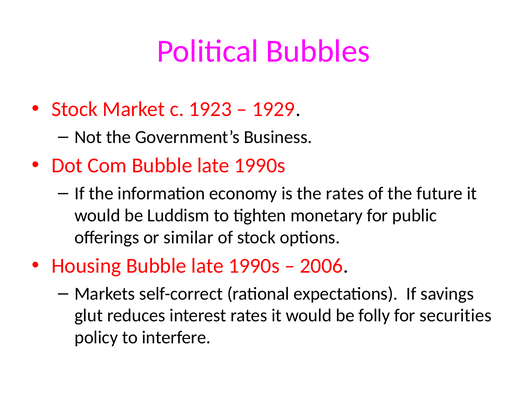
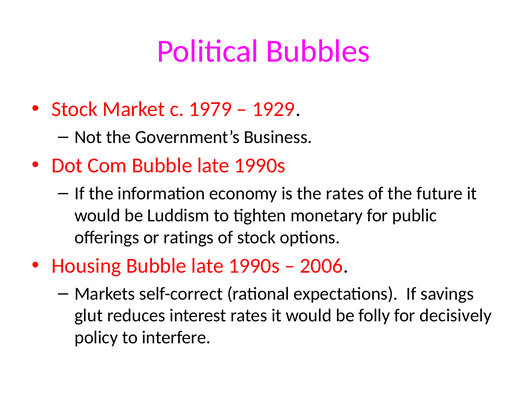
1923: 1923 -> 1979
similar: similar -> ratings
securities: securities -> decisively
